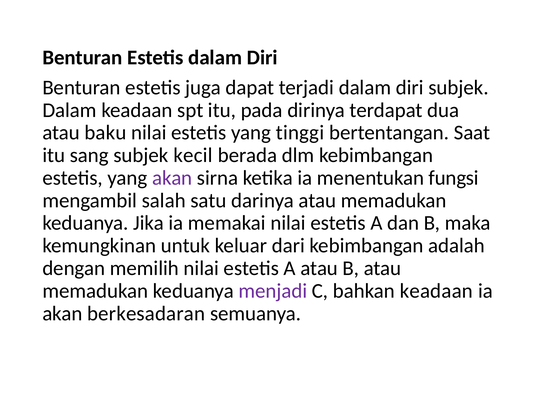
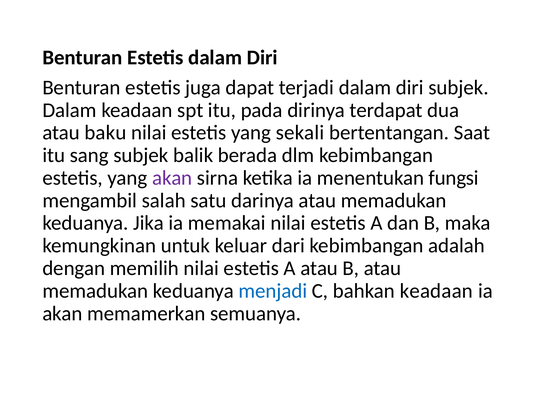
tinggi: tinggi -> sekali
kecil: kecil -> balik
menjadi colour: purple -> blue
berkesadaran: berkesadaran -> memamerkan
